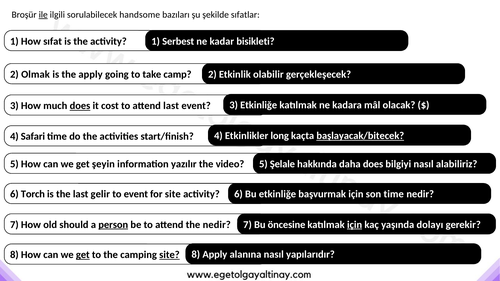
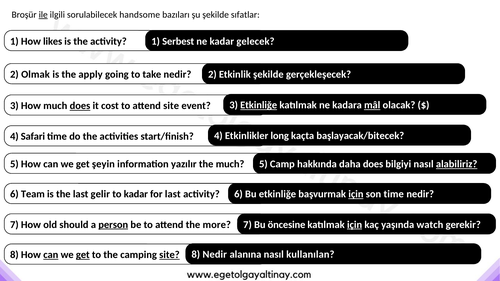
sıfat: sıfat -> likes
bisikleti: bisikleti -> gelecek
take camp: camp -> nedir
Etkinlik olabilir: olabilir -> şekilde
Etkinliğe at (259, 105) underline: none -> present
mâl underline: none -> present
attend last: last -> site
başlayacak/bitecek underline: present -> none
the video: video -> much
Şelale: Şelale -> Camp
alabiliriz underline: none -> present
Torch: Torch -> Team
to event: event -> kadar
for site: site -> last
için at (356, 194) underline: none -> present
the nedir: nedir -> more
dolayı: dolayı -> watch
8 Apply: Apply -> Nedir
yapılarıdır: yapılarıdır -> kullanılan
can at (51, 255) underline: none -> present
